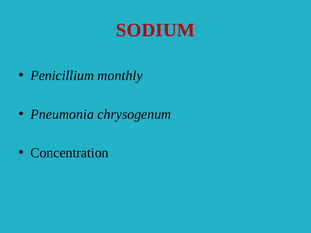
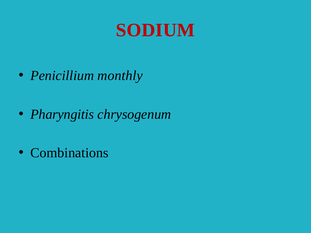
Pneumonia: Pneumonia -> Pharyngitis
Concentration: Concentration -> Combinations
